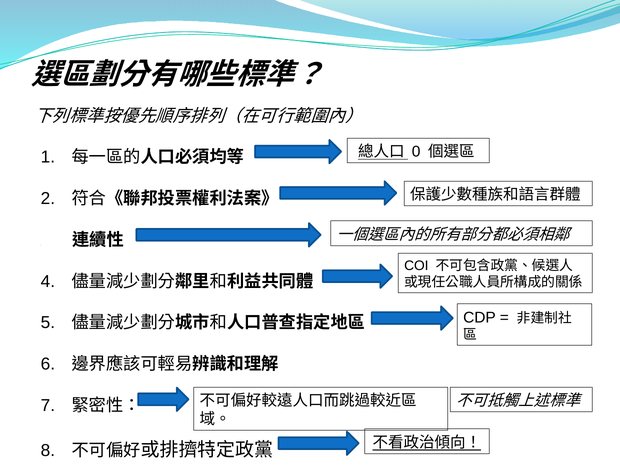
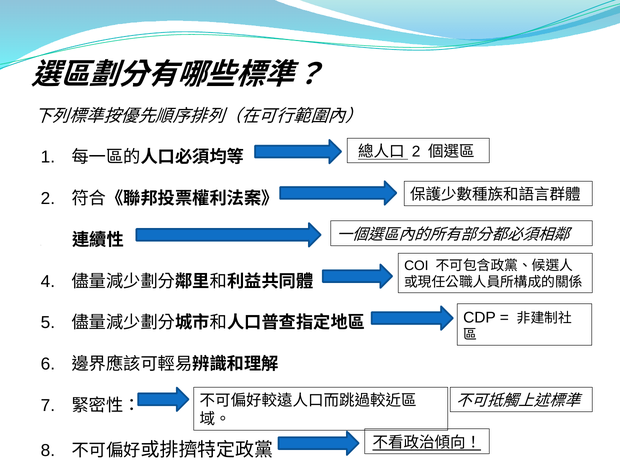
0 at (416, 152): 0 -> 2
